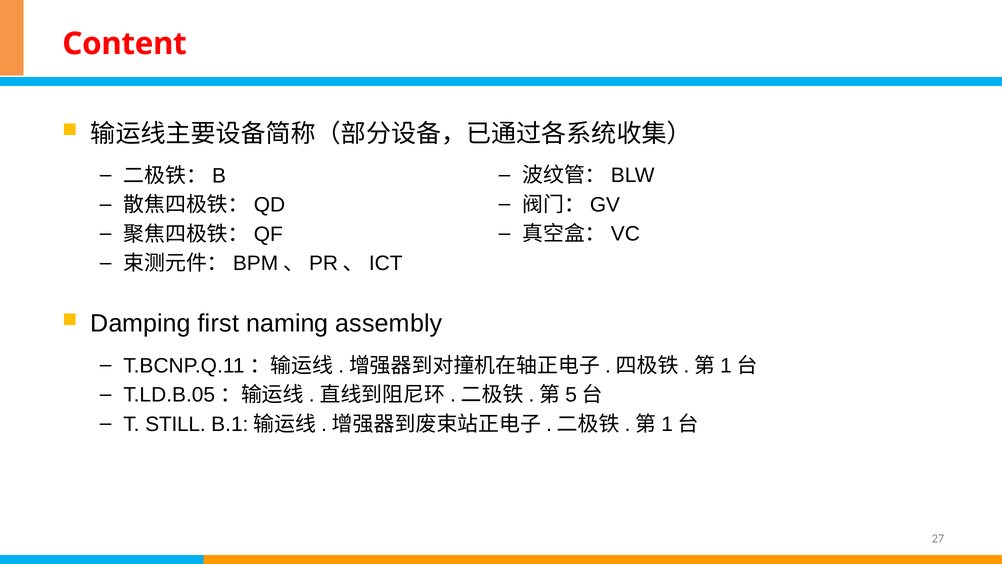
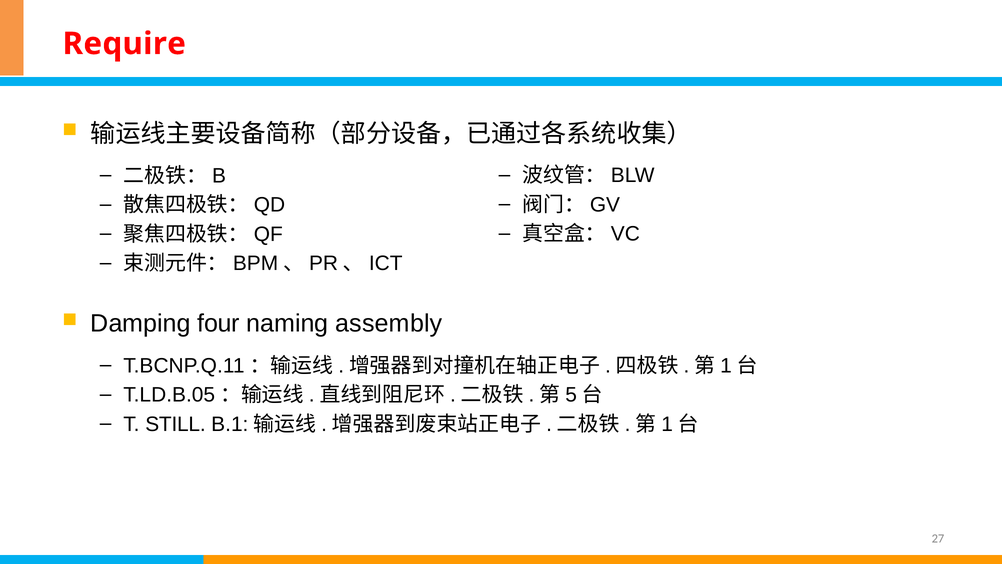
Content: Content -> Require
first: first -> four
